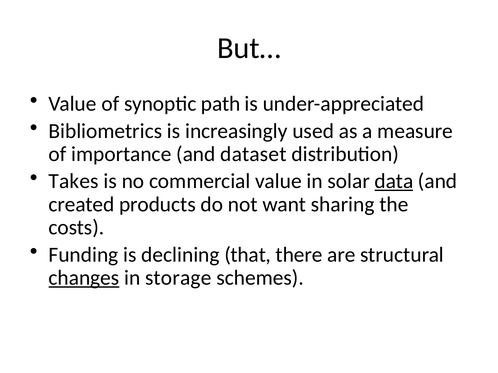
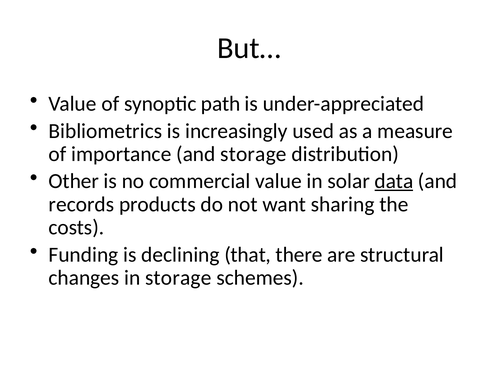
and dataset: dataset -> storage
Takes: Takes -> Other
created: created -> records
changes underline: present -> none
